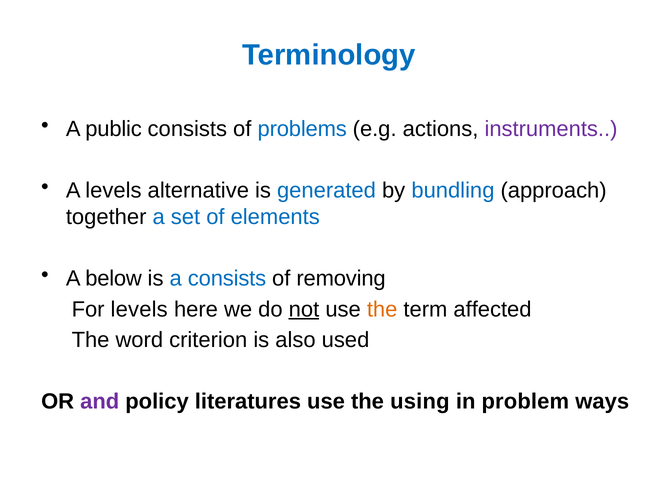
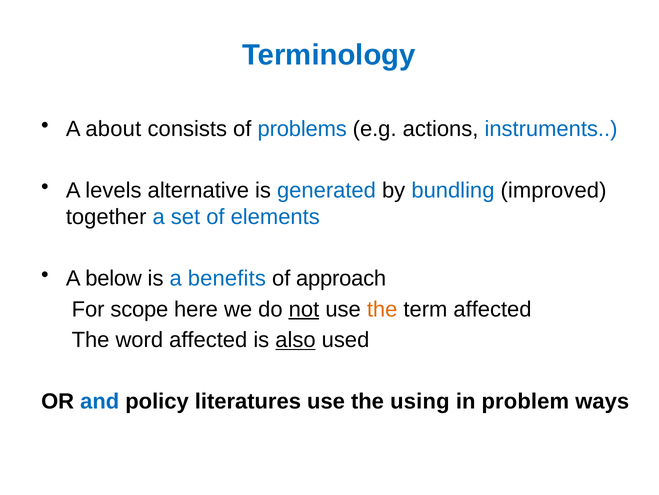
public: public -> about
instruments colour: purple -> blue
approach: approach -> improved
a consists: consists -> benefits
removing: removing -> approach
For levels: levels -> scope
word criterion: criterion -> affected
also underline: none -> present
and colour: purple -> blue
